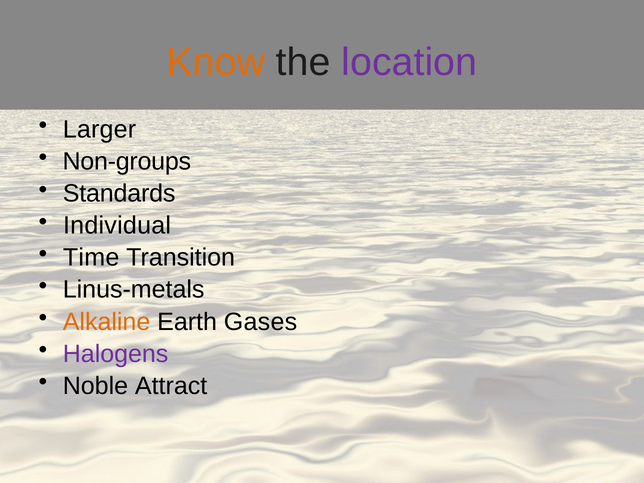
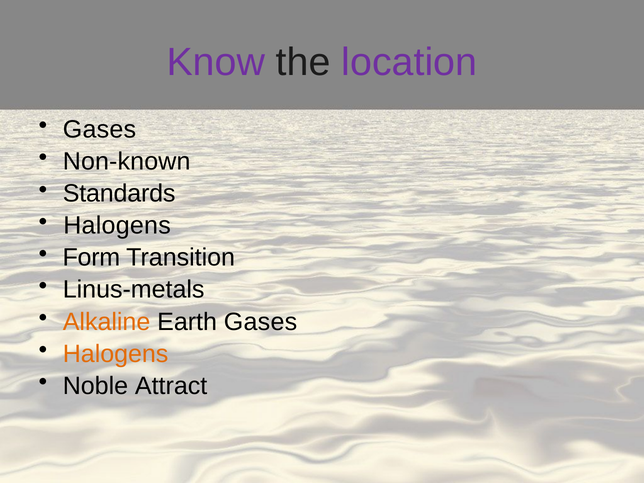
Know colour: orange -> purple
Larger at (99, 129): Larger -> Gases
Non-groups: Non-groups -> Non-known
Individual at (117, 226): Individual -> Halogens
Time: Time -> Form
Halogens at (116, 354) colour: purple -> orange
